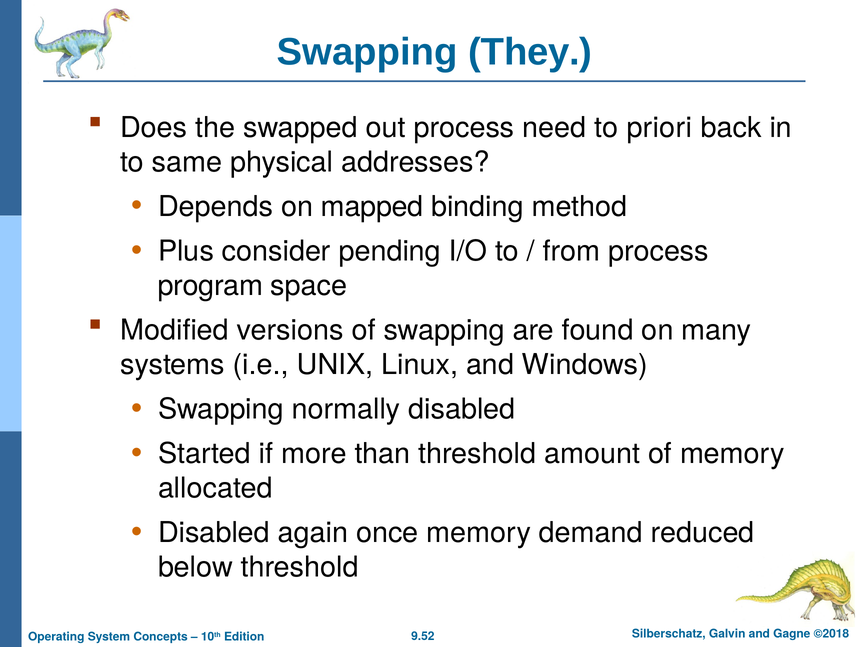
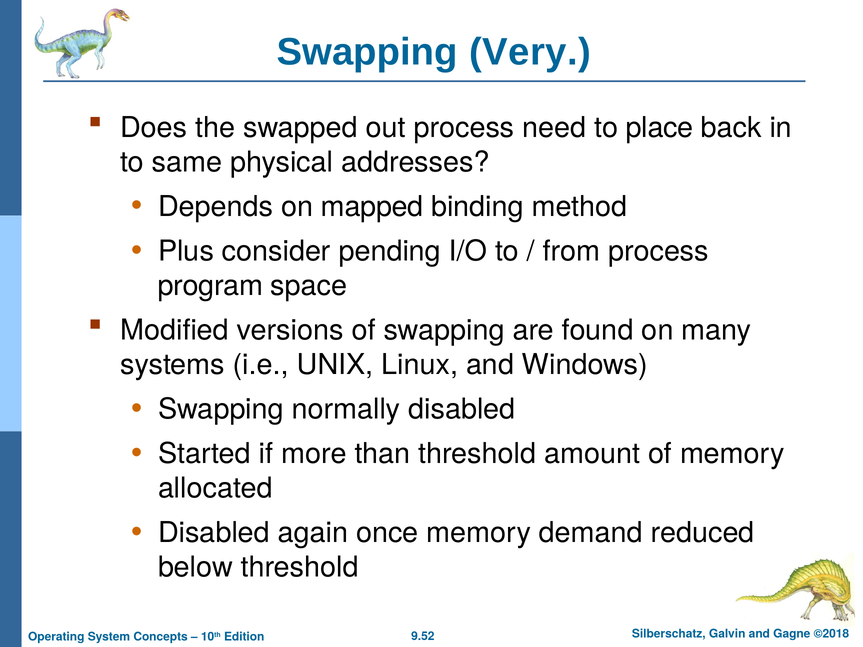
They: They -> Very
priori: priori -> place
